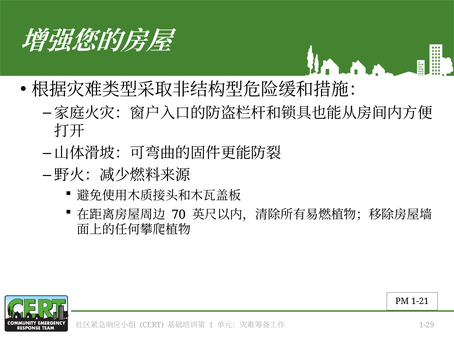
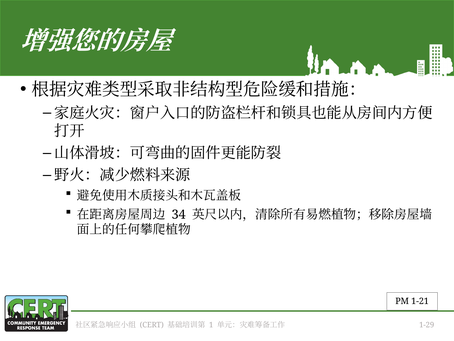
70: 70 -> 34
